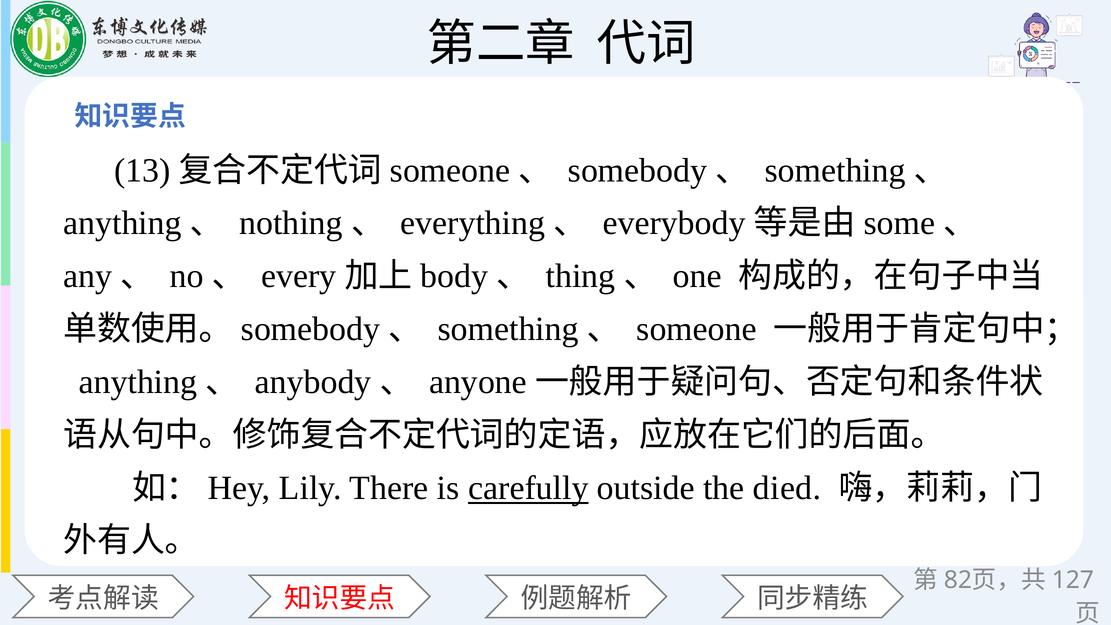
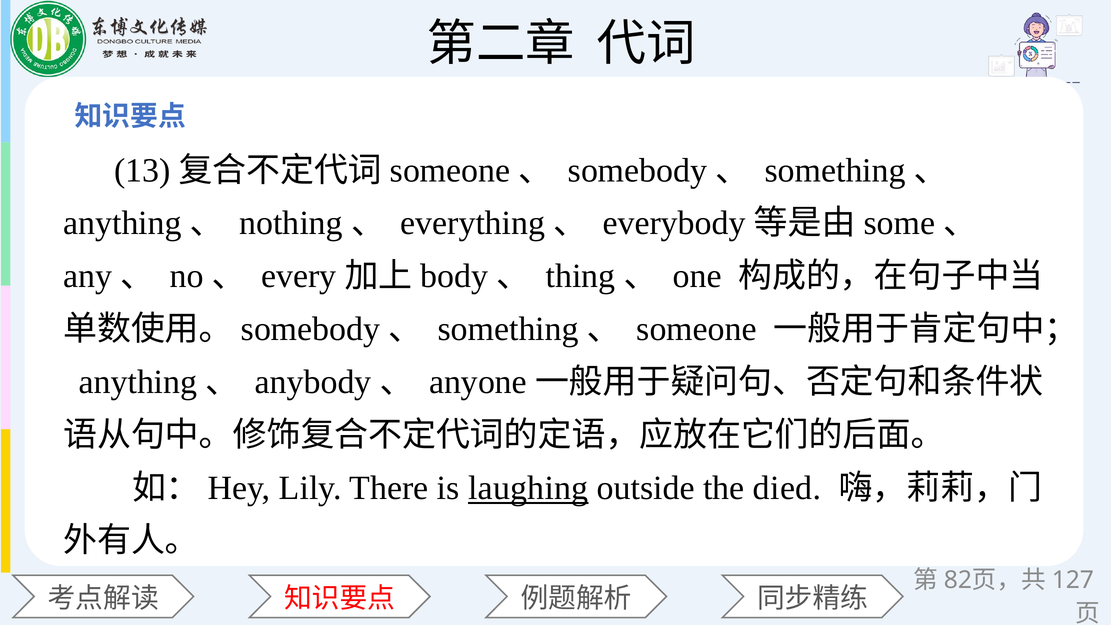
carefully: carefully -> laughing
